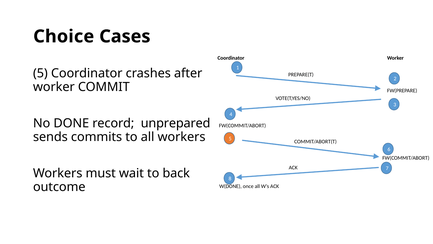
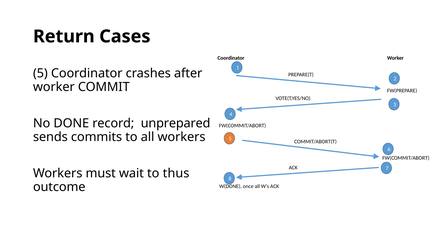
Choice: Choice -> Return
back: back -> thus
